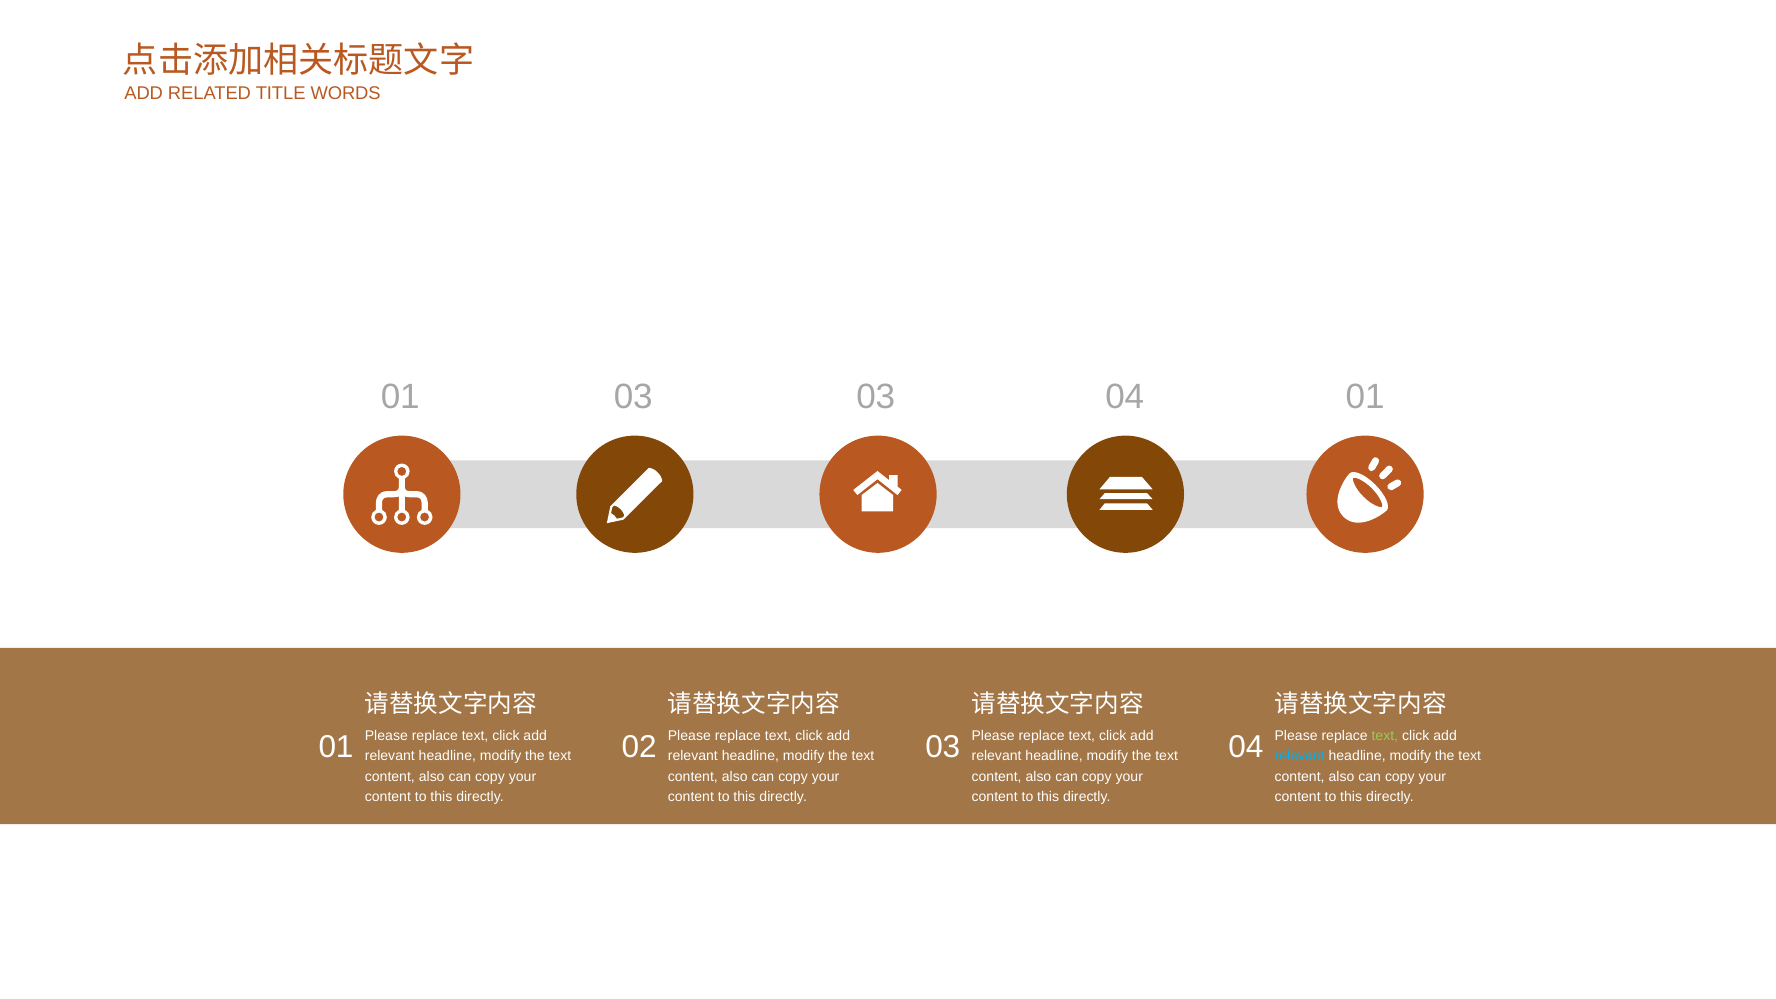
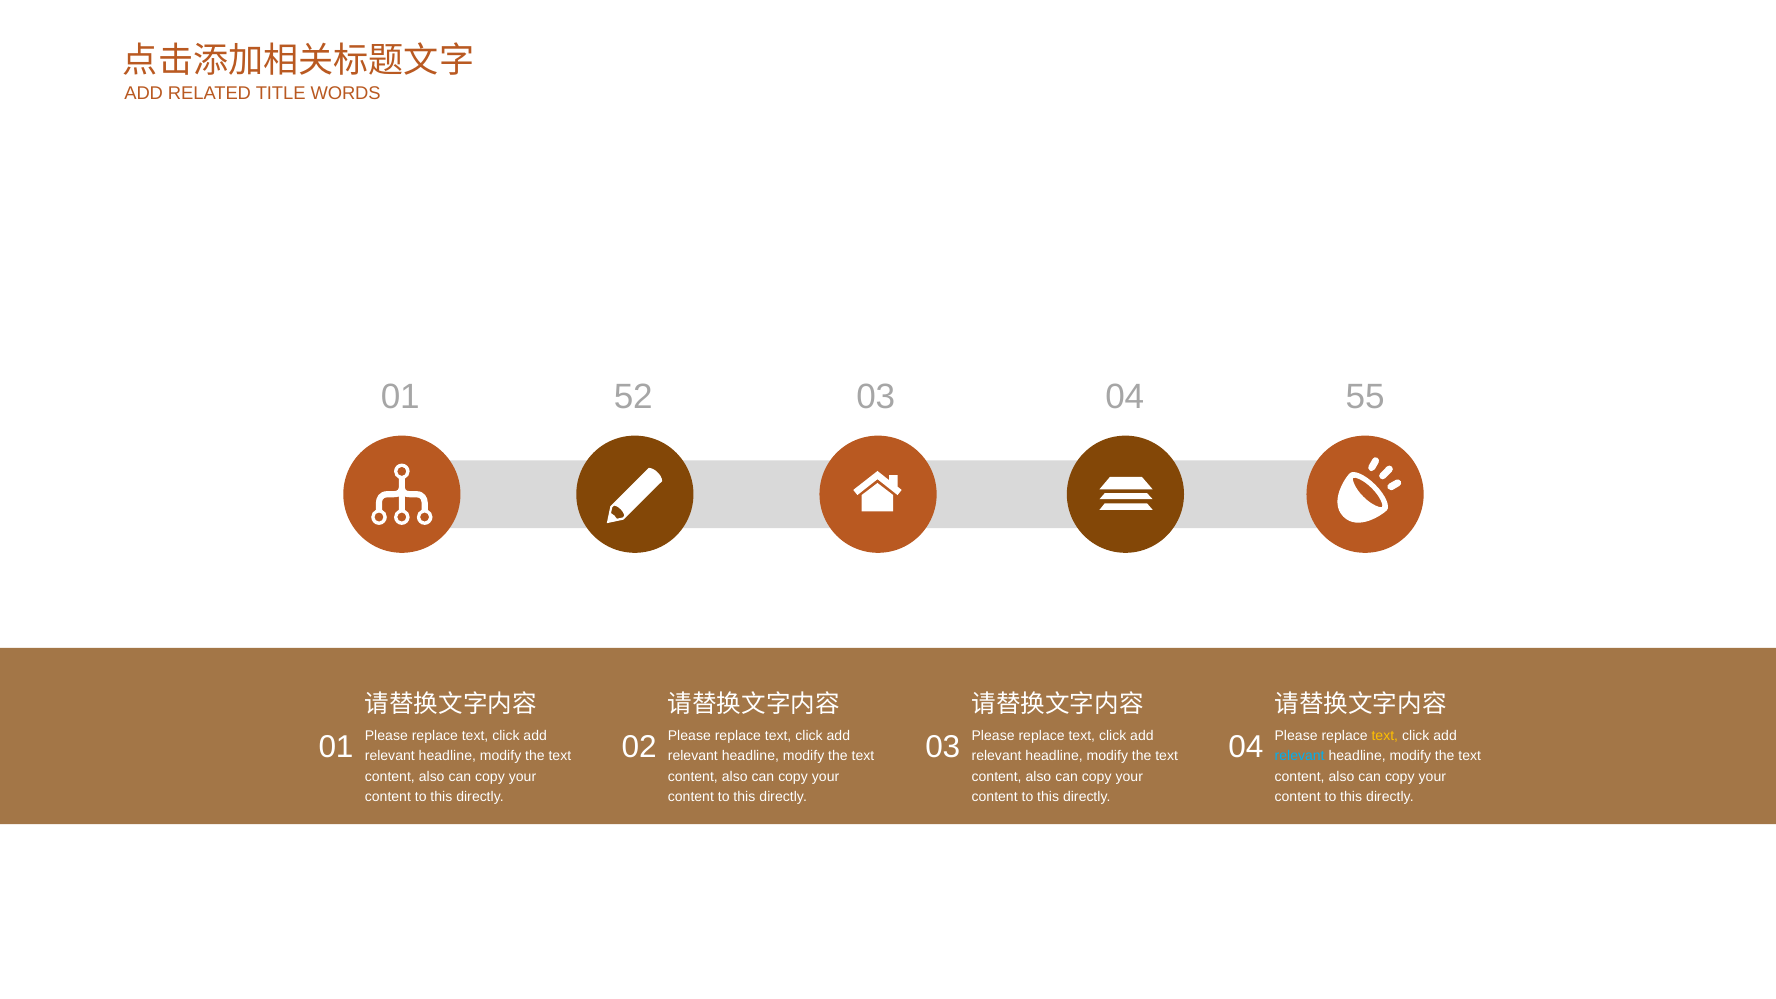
01 03: 03 -> 52
04 01: 01 -> 55
text at (1385, 736) colour: light green -> yellow
